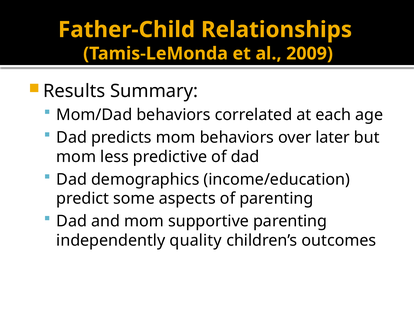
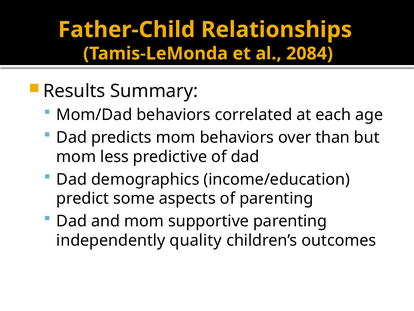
2009: 2009 -> 2084
later: later -> than
